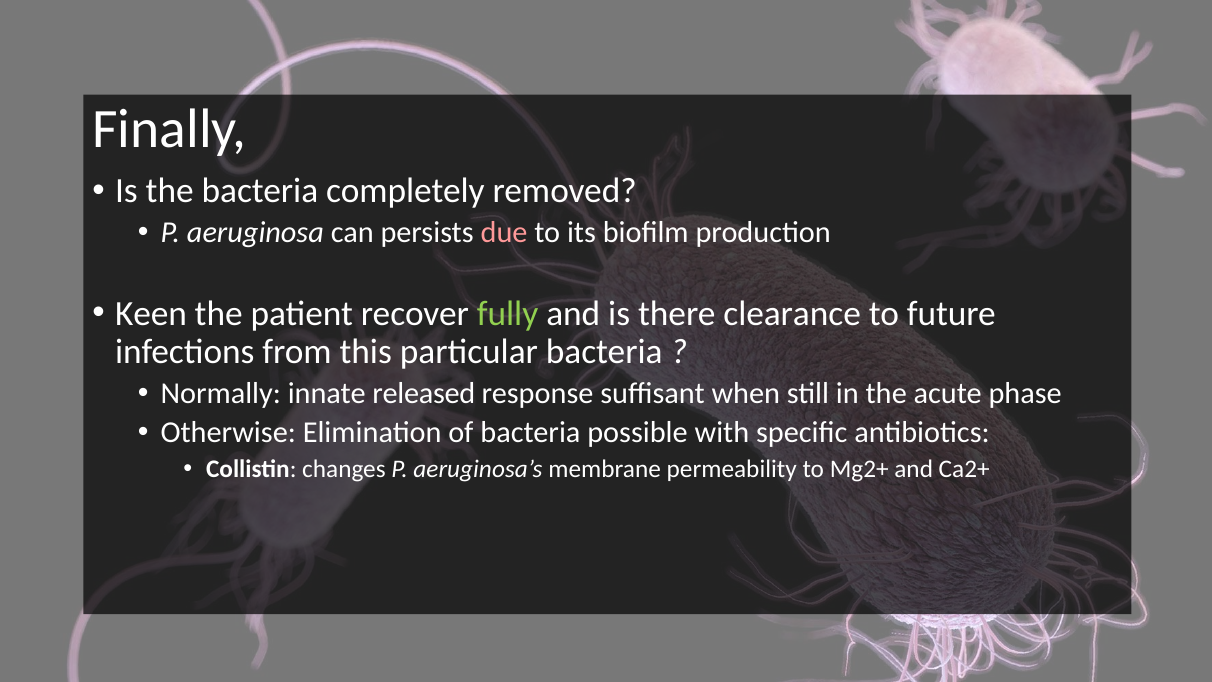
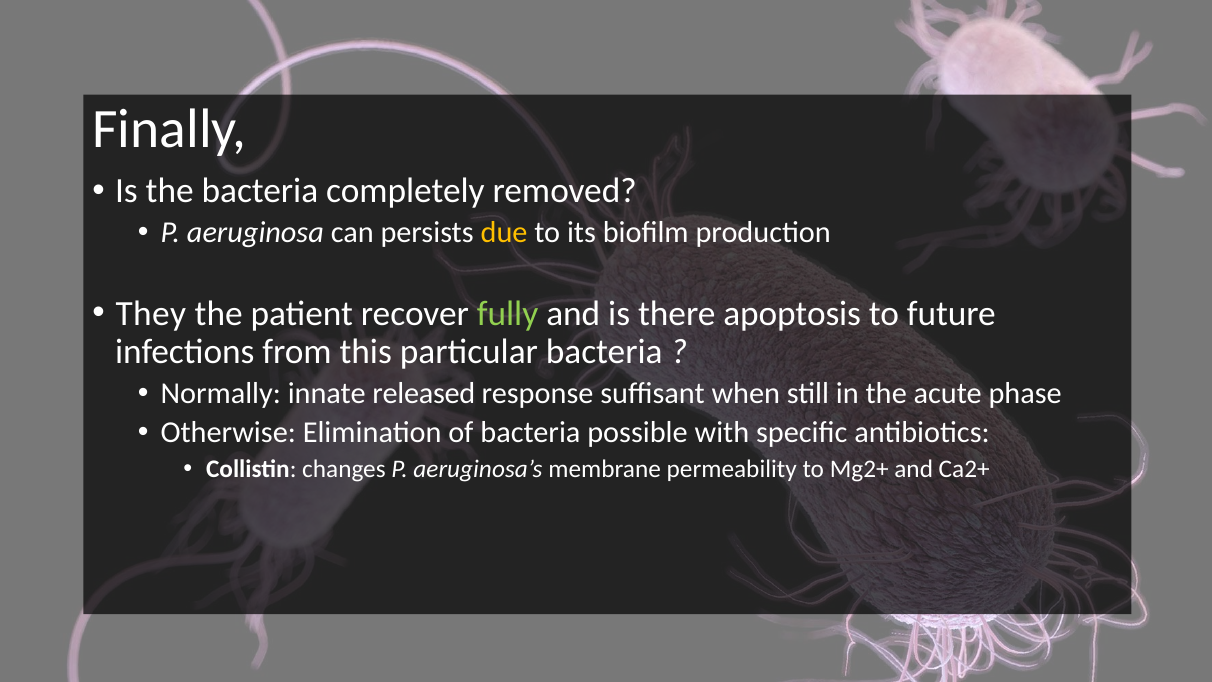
due colour: pink -> yellow
Keen: Keen -> They
clearance: clearance -> apoptosis
